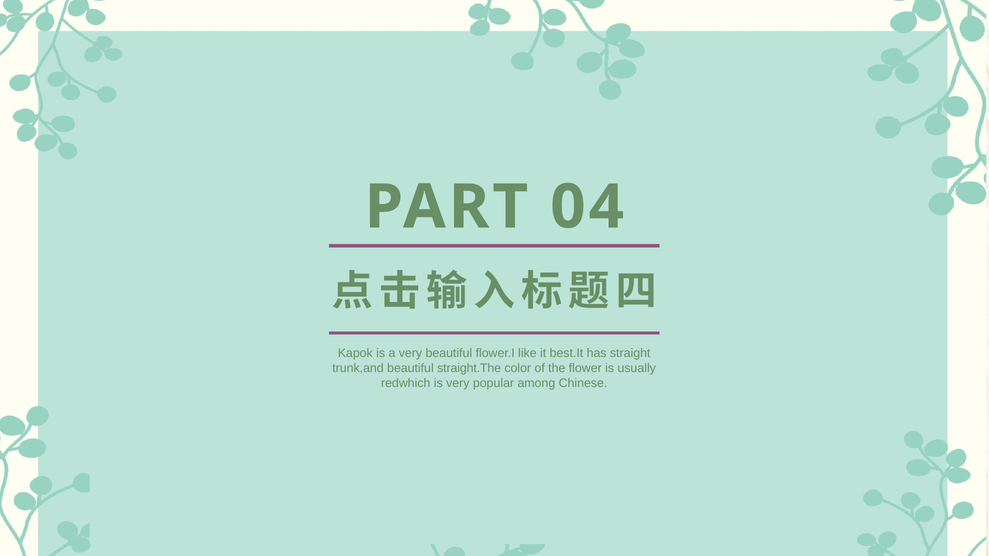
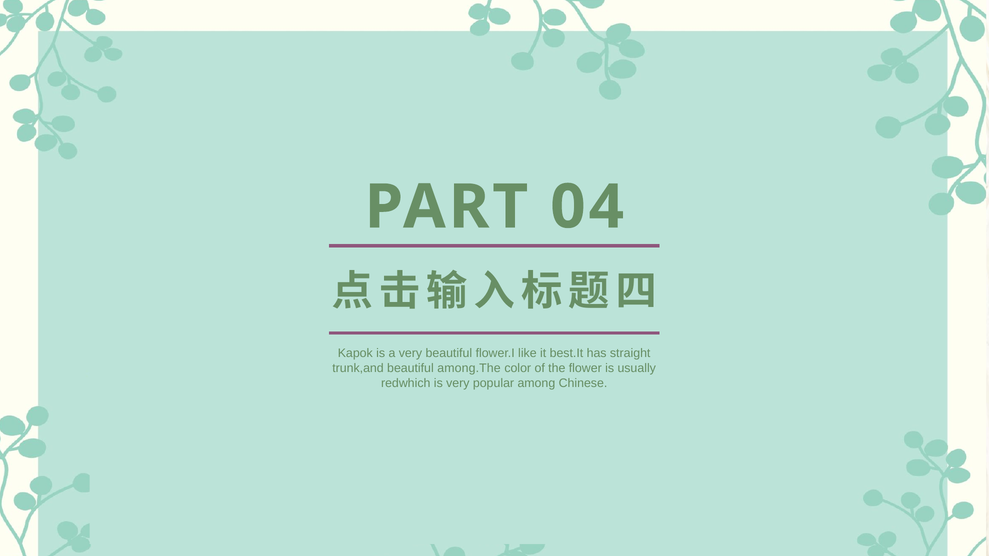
straight.The: straight.The -> among.The
